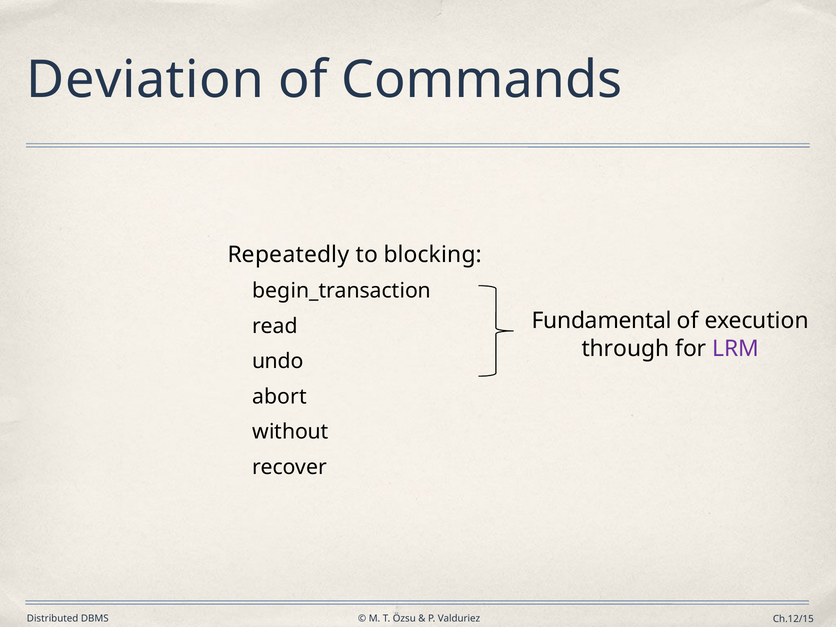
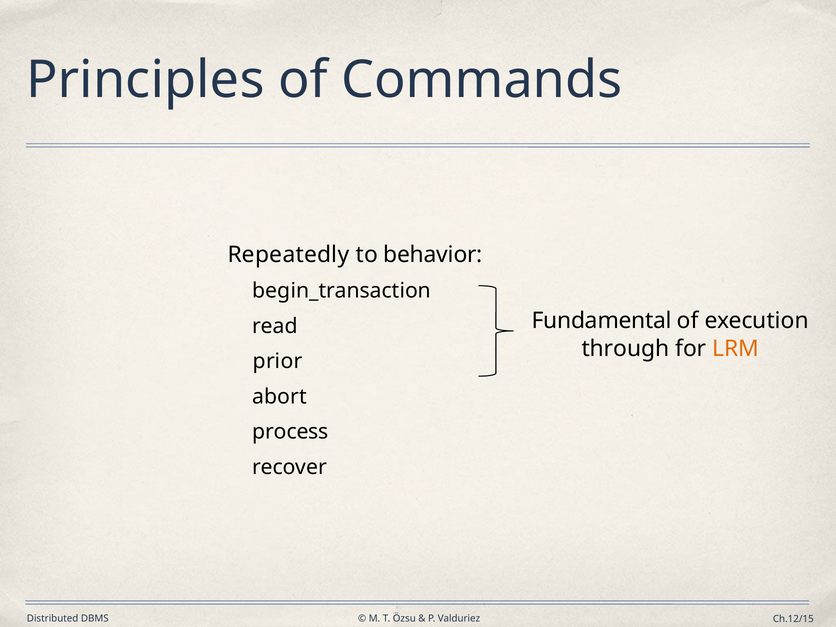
Deviation: Deviation -> Principles
blocking: blocking -> behavior
LRM colour: purple -> orange
undo: undo -> prior
without: without -> process
